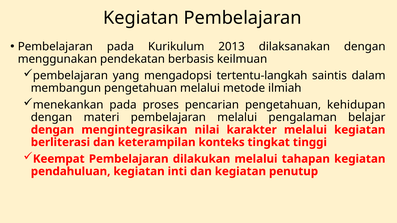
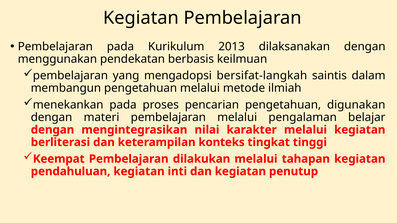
tertentu-langkah: tertentu-langkah -> bersifat-langkah
kehidupan: kehidupan -> digunakan
